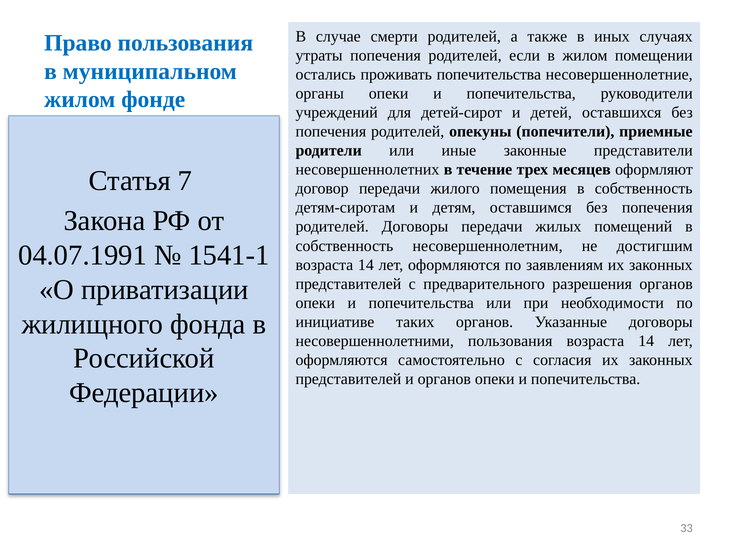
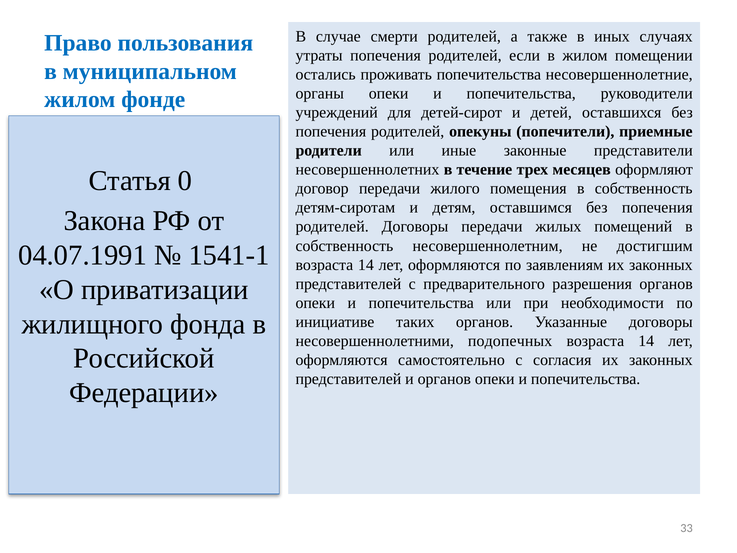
7: 7 -> 0
несовершеннолетними пользования: пользования -> подопечных
